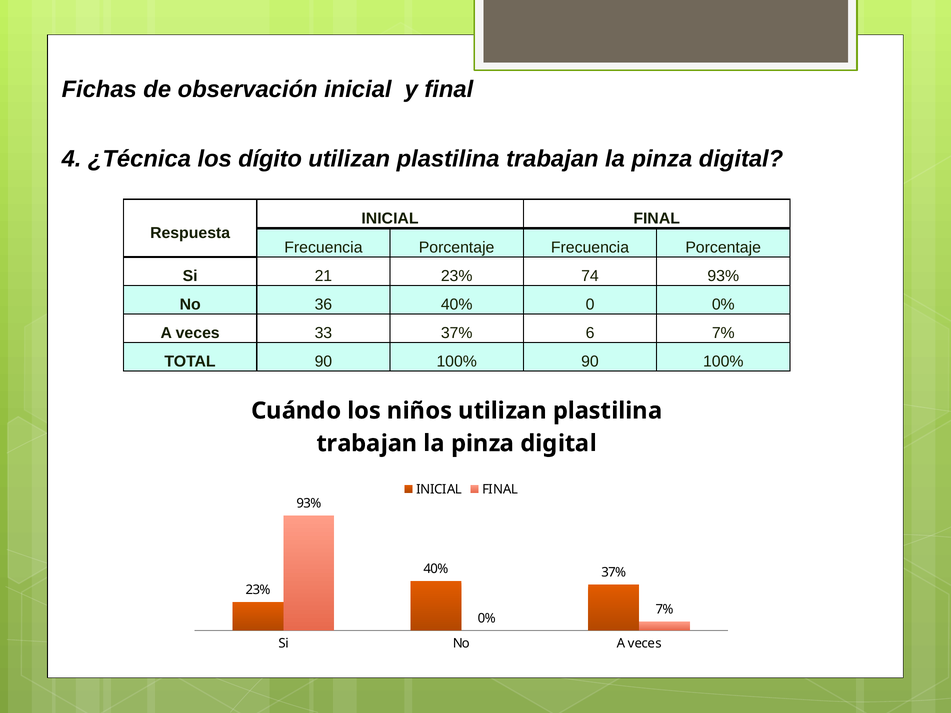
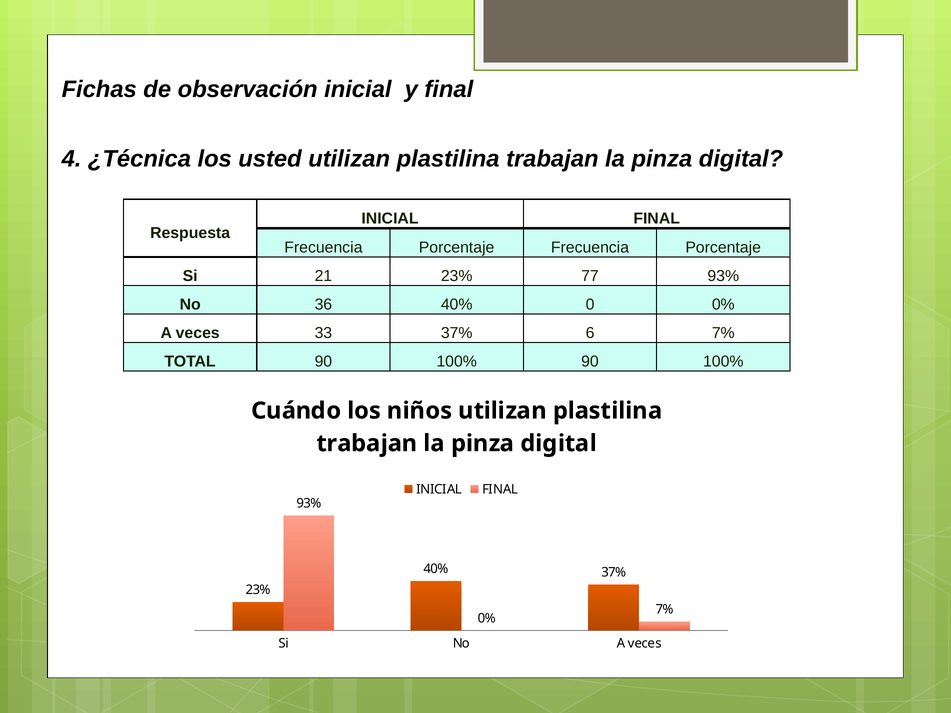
dígito: dígito -> usted
74: 74 -> 77
